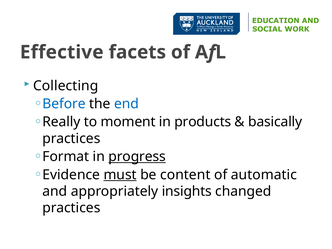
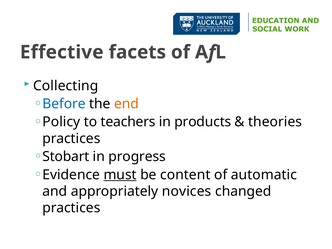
end colour: blue -> orange
Really: Really -> Policy
moment: moment -> teachers
basically: basically -> theories
Format: Format -> Stobart
progress underline: present -> none
insights: insights -> novices
